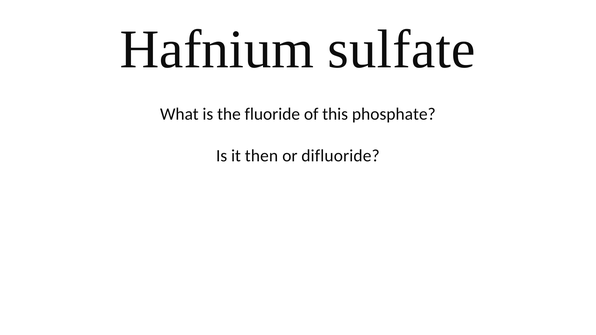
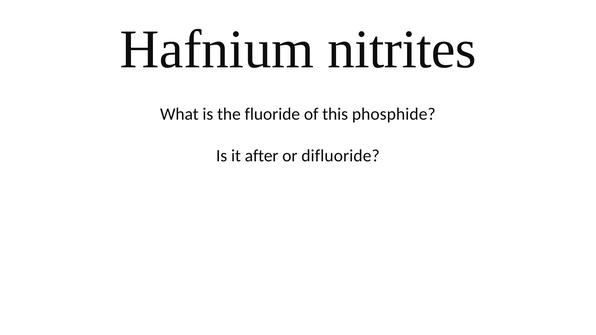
sulfate: sulfate -> nitrites
phosphate: phosphate -> phosphide
then: then -> after
